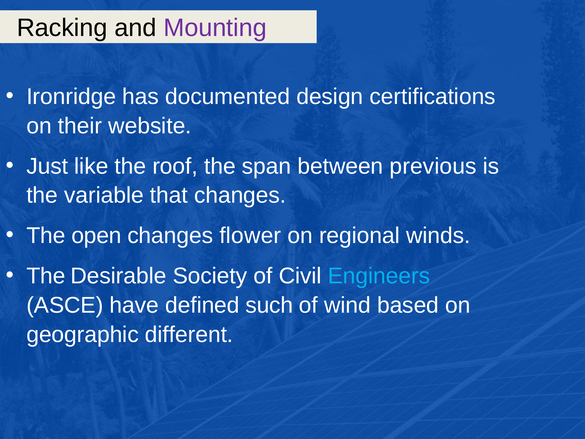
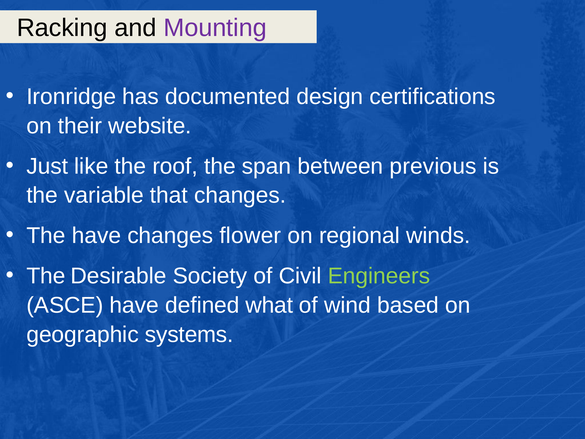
The open: open -> have
Engineers colour: light blue -> light green
such: such -> what
different: different -> systems
